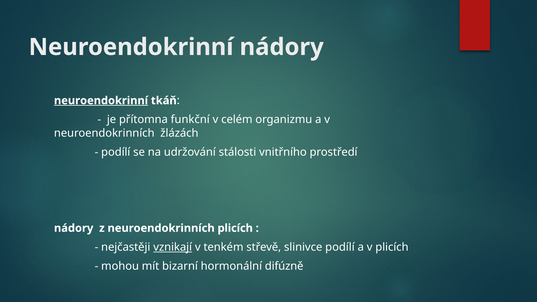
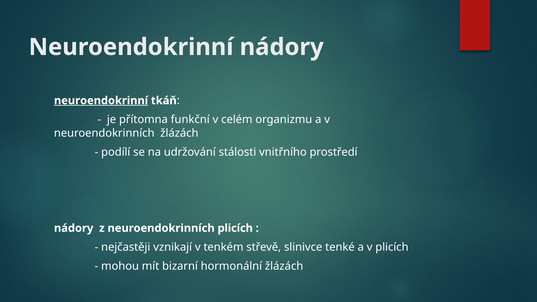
vznikají underline: present -> none
slinivce podílí: podílí -> tenké
hormonální difúzně: difúzně -> žlázách
